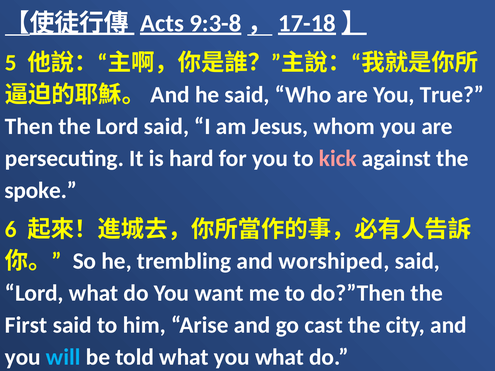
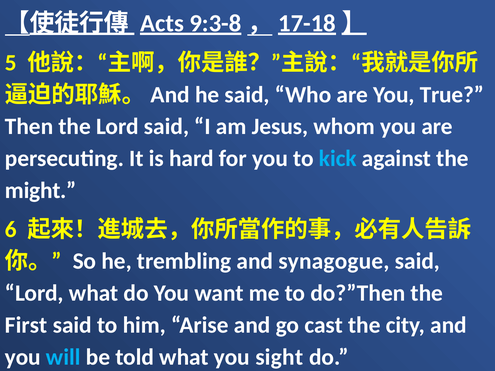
kick colour: pink -> light blue
spoke: spoke -> might
worshiped: worshiped -> synagogue
you what: what -> sight
